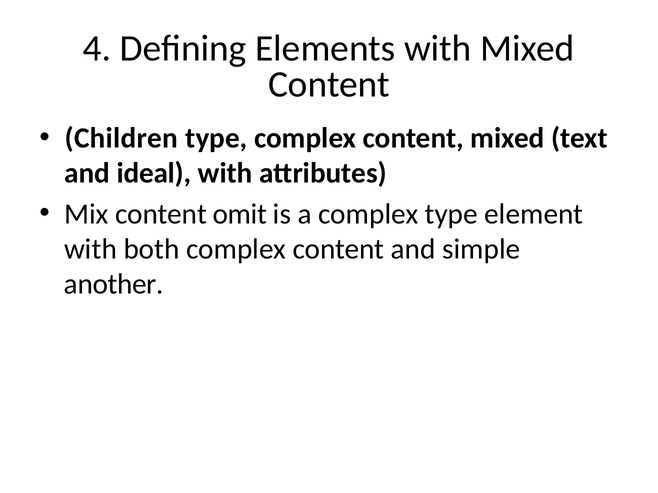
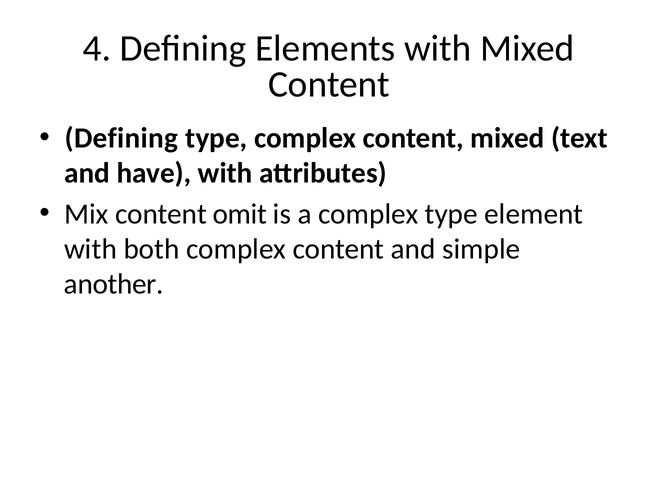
Children at (121, 138): Children -> Defining
ideal: ideal -> have
